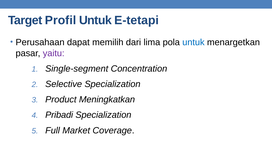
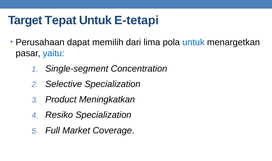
Profil: Profil -> Tepat
yaitu colour: purple -> blue
Pribadi: Pribadi -> Resiko
